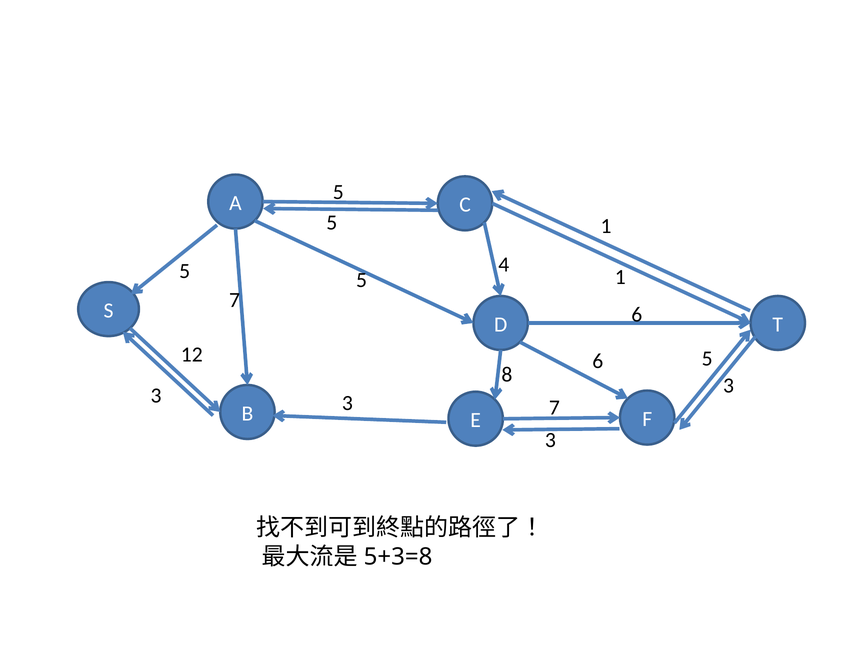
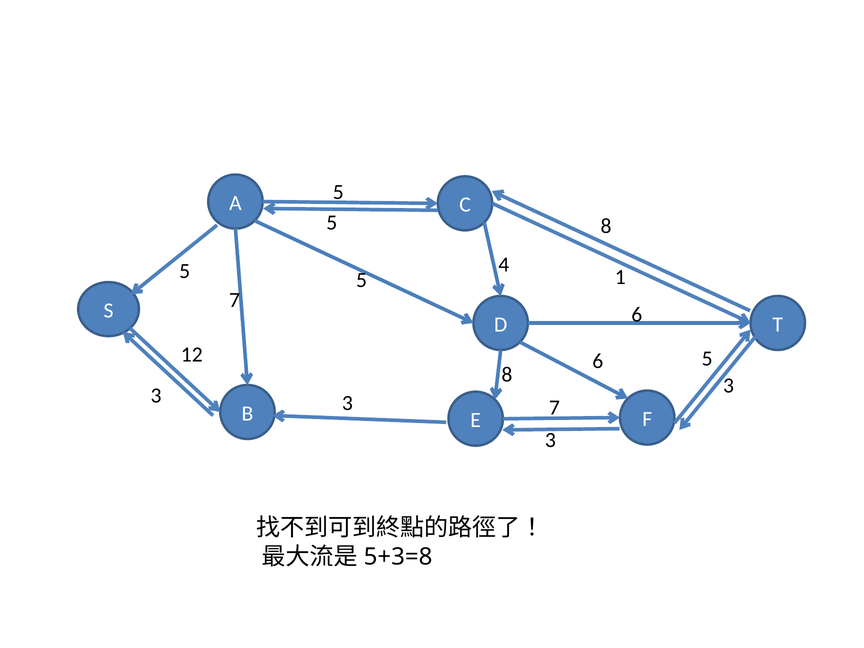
5 1: 1 -> 8
